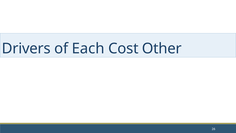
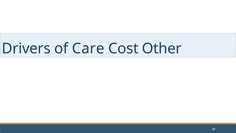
Each: Each -> Care
